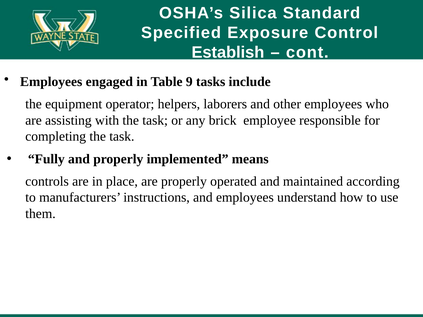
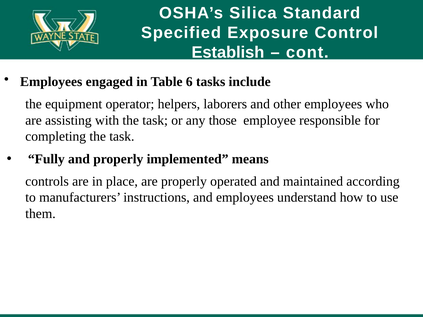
9: 9 -> 6
brick: brick -> those
